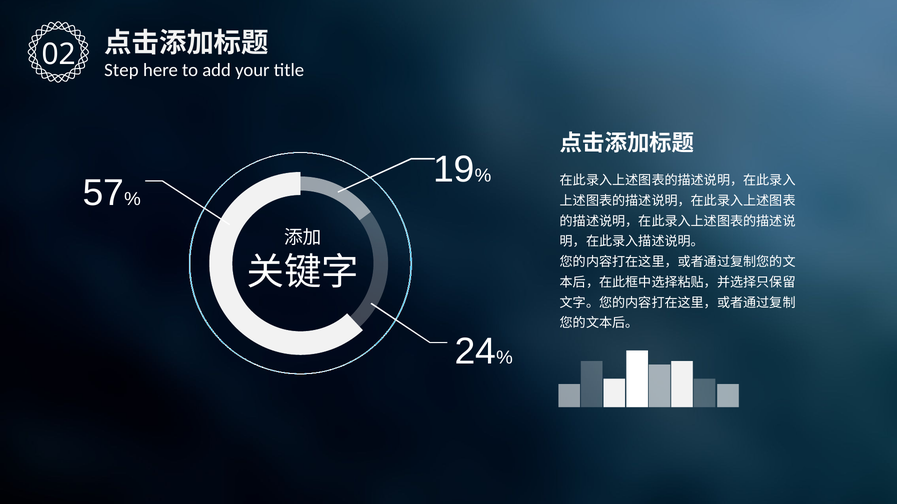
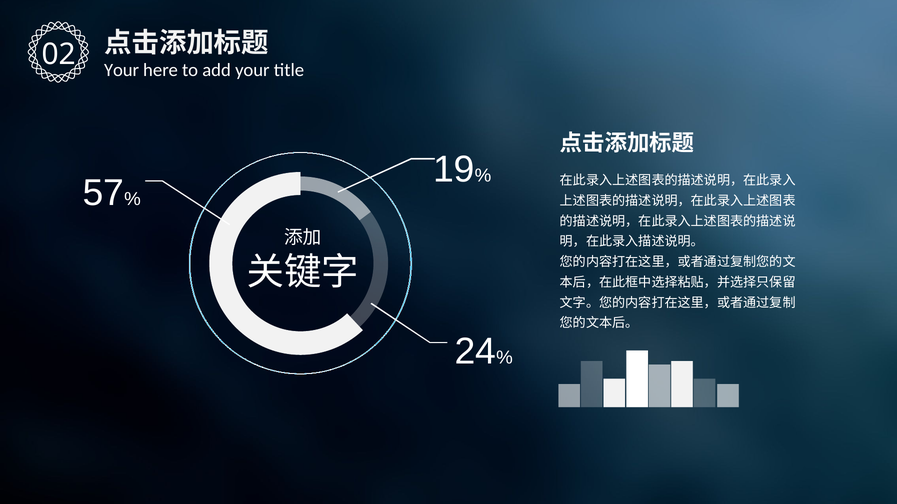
Step at (121, 70): Step -> Your
